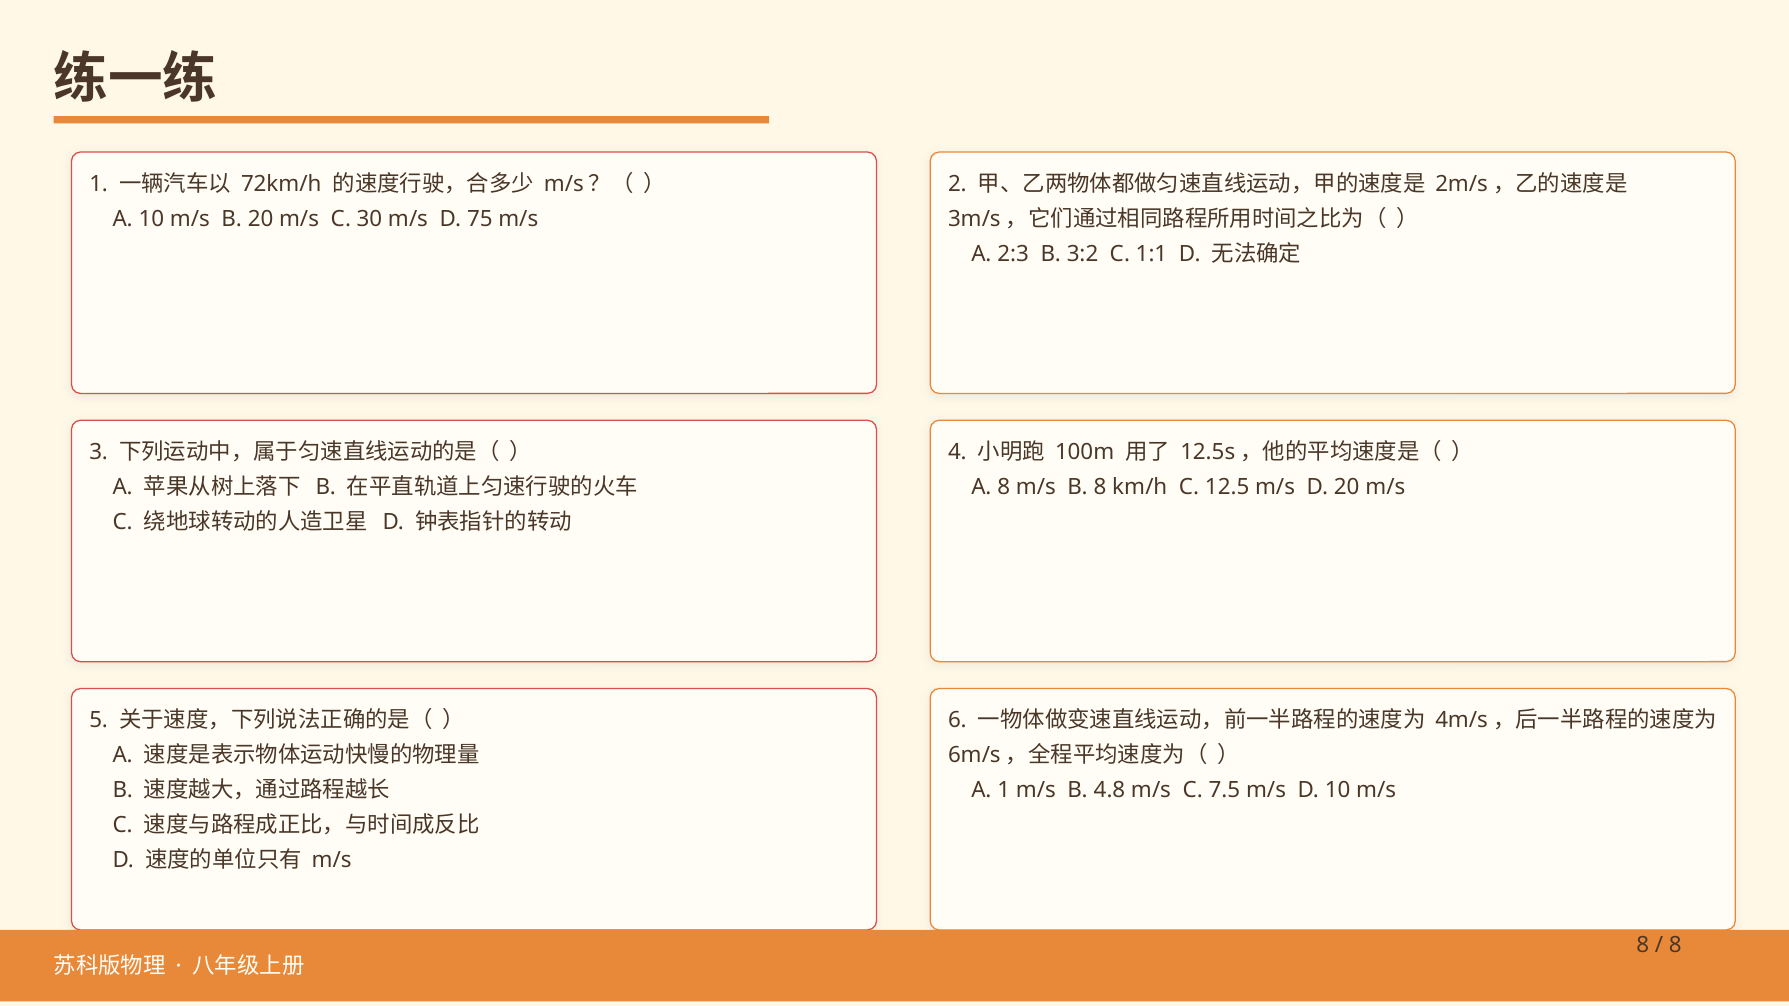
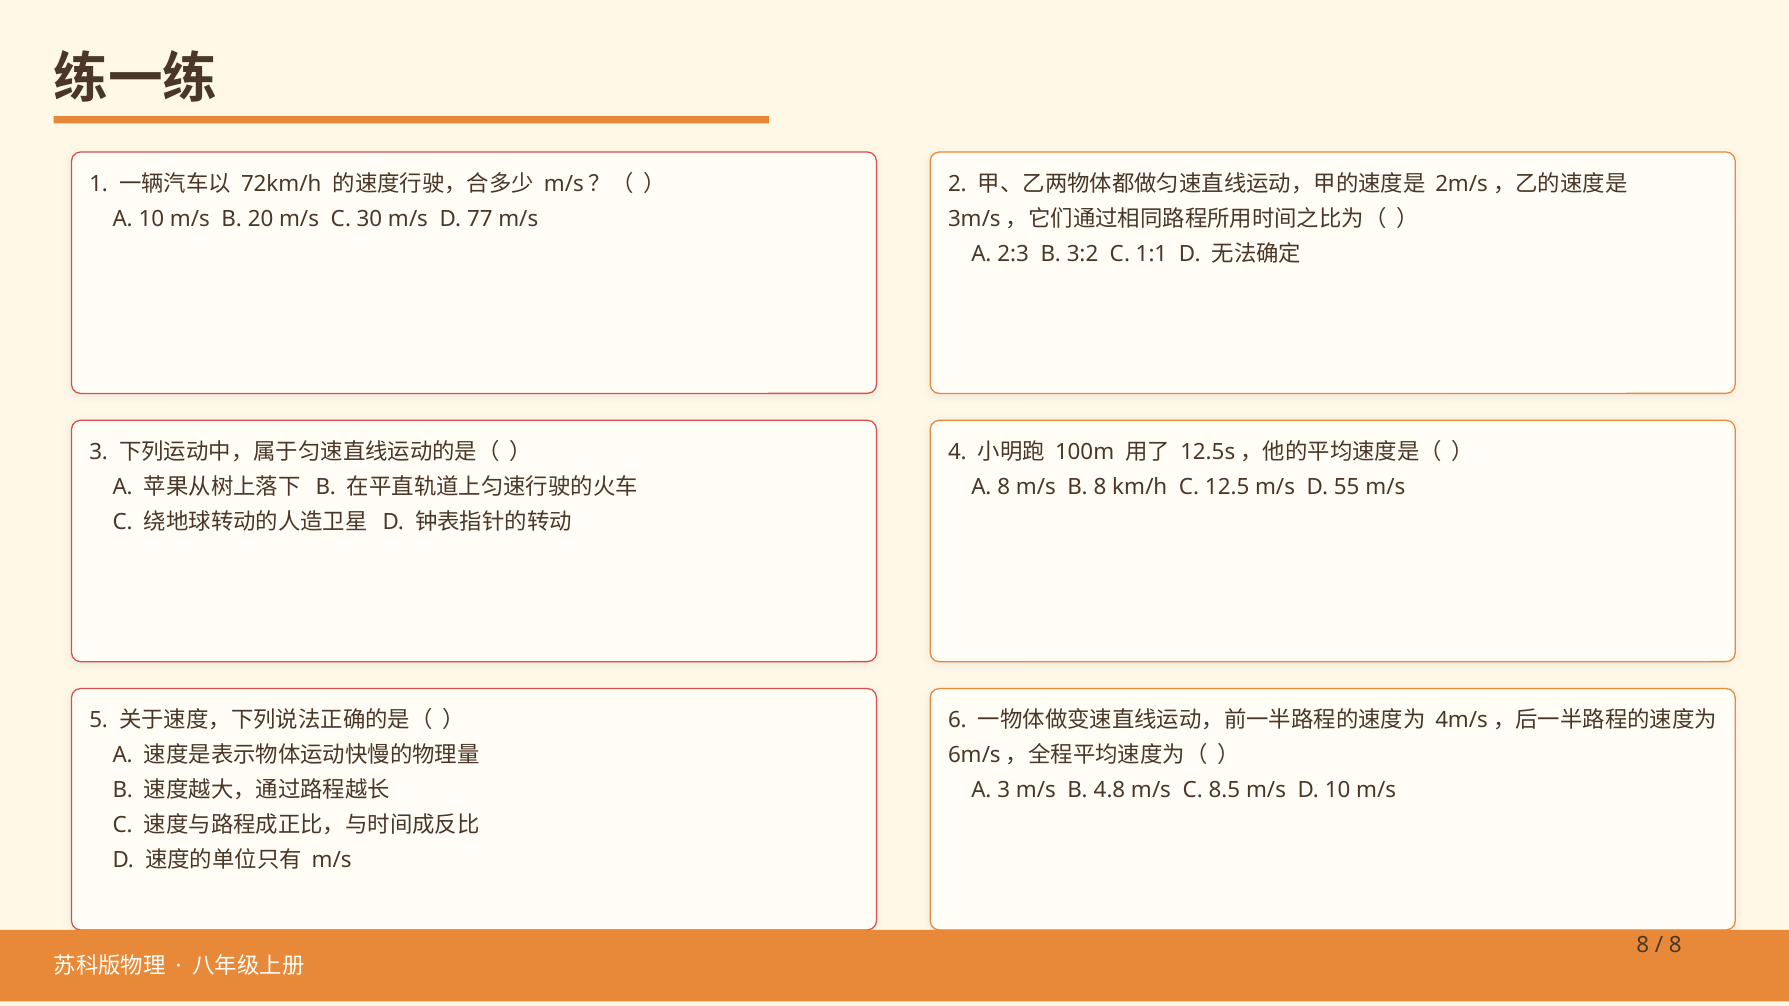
75: 75 -> 77
D 20: 20 -> 55
A 1: 1 -> 3
7.5: 7.5 -> 8.5
